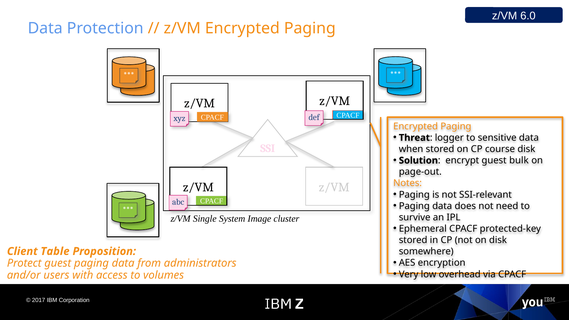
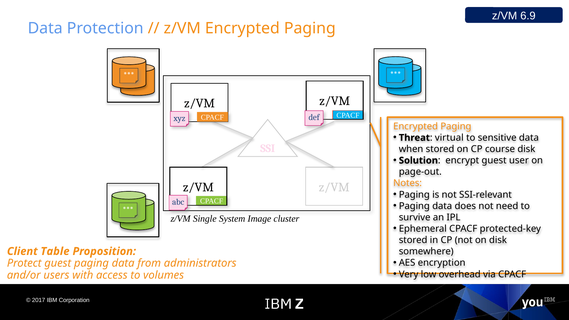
6.0: 6.0 -> 6.9
logger: logger -> virtual
bulk: bulk -> user
